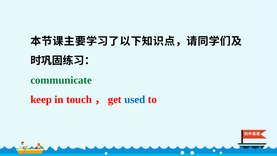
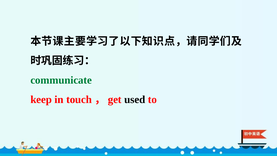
used colour: blue -> black
